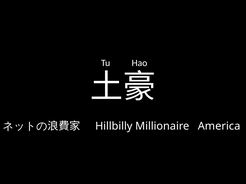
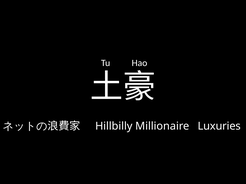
America: America -> Luxuries
